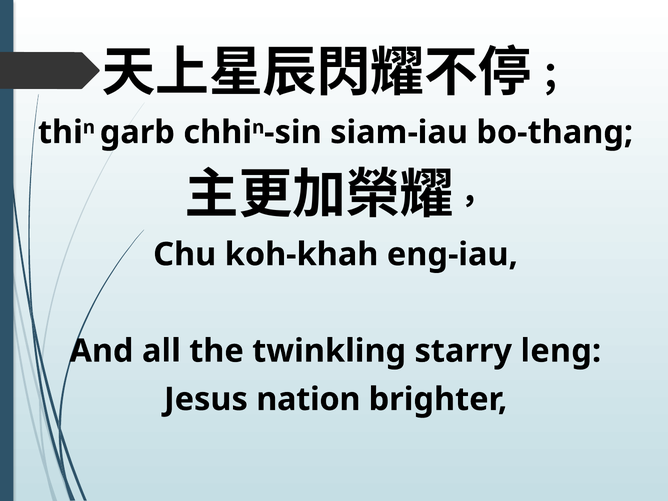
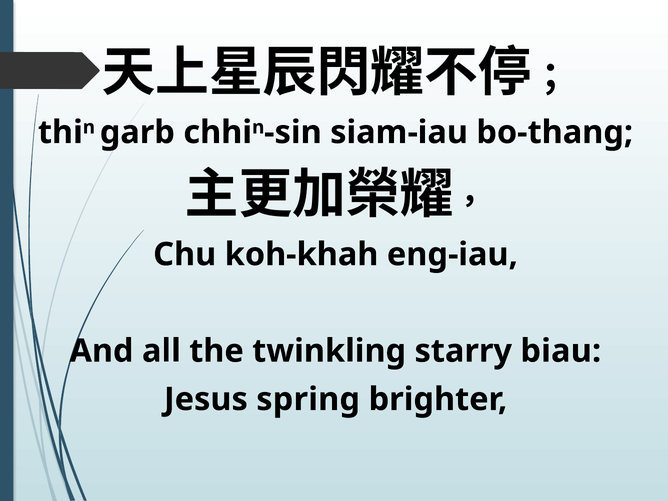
leng: leng -> biau
nation: nation -> spring
